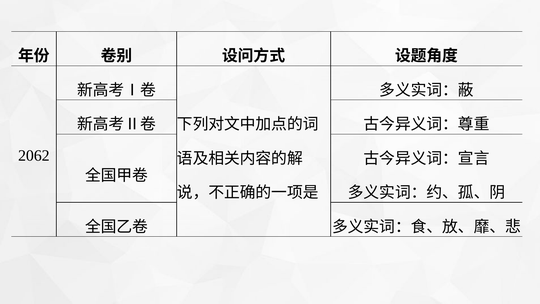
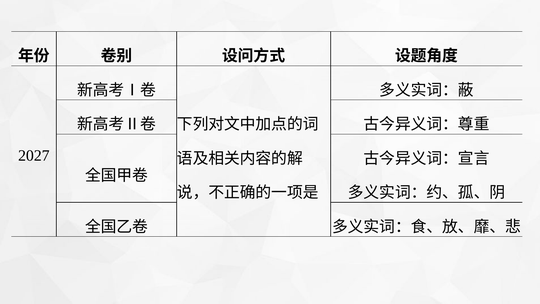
2062: 2062 -> 2027
